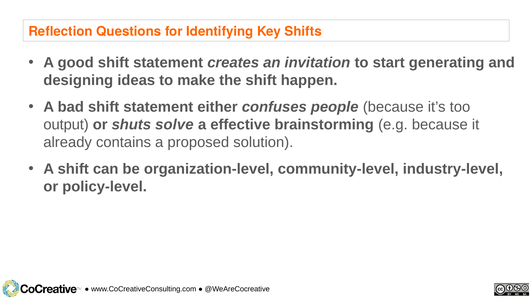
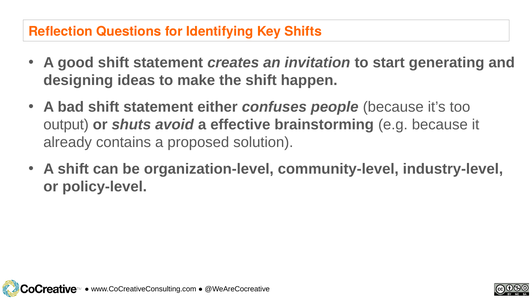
solve: solve -> avoid
